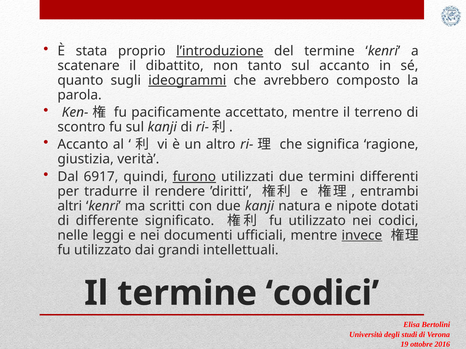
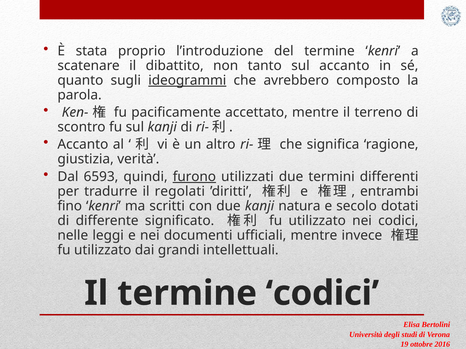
l’introduzione underline: present -> none
6917: 6917 -> 6593
rendere: rendere -> regolati
altri: altri -> fino
nipote: nipote -> secolo
invece underline: present -> none
